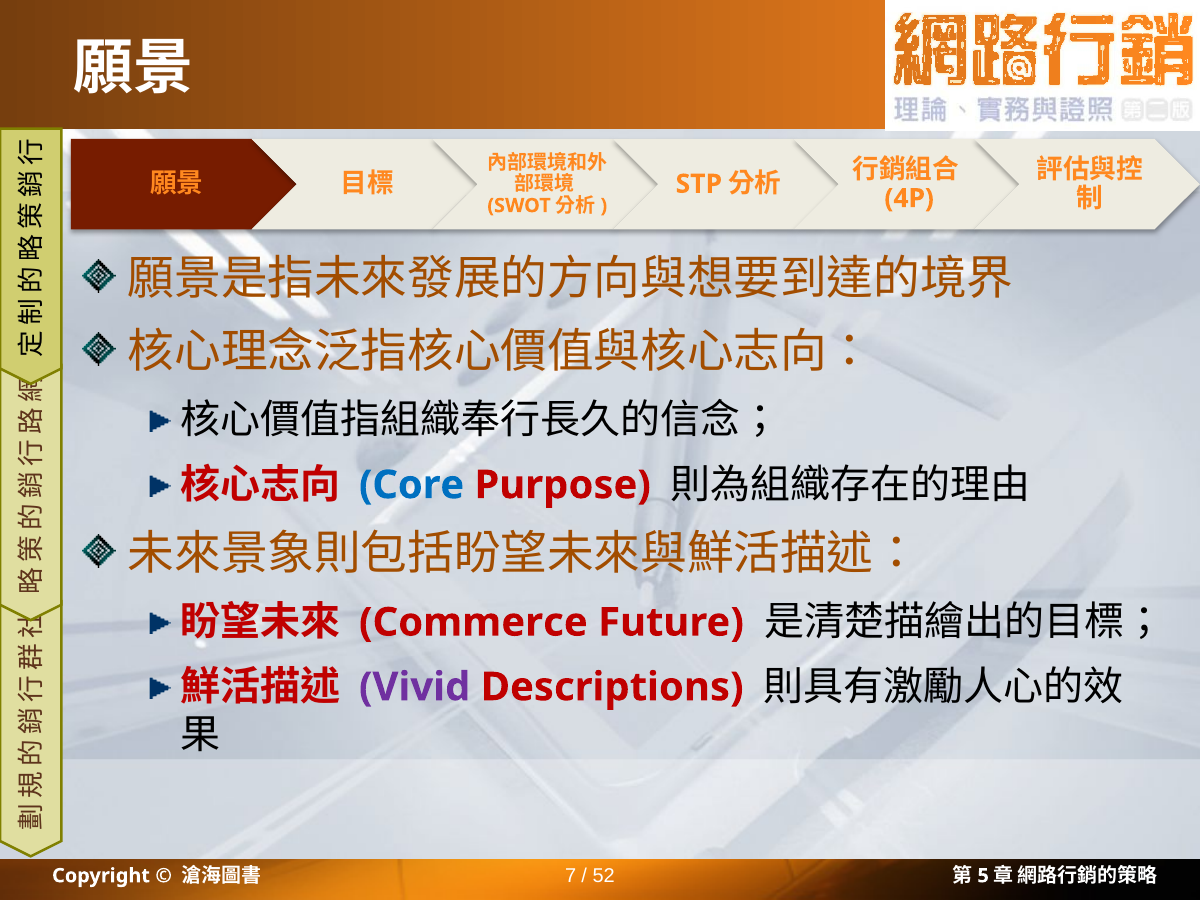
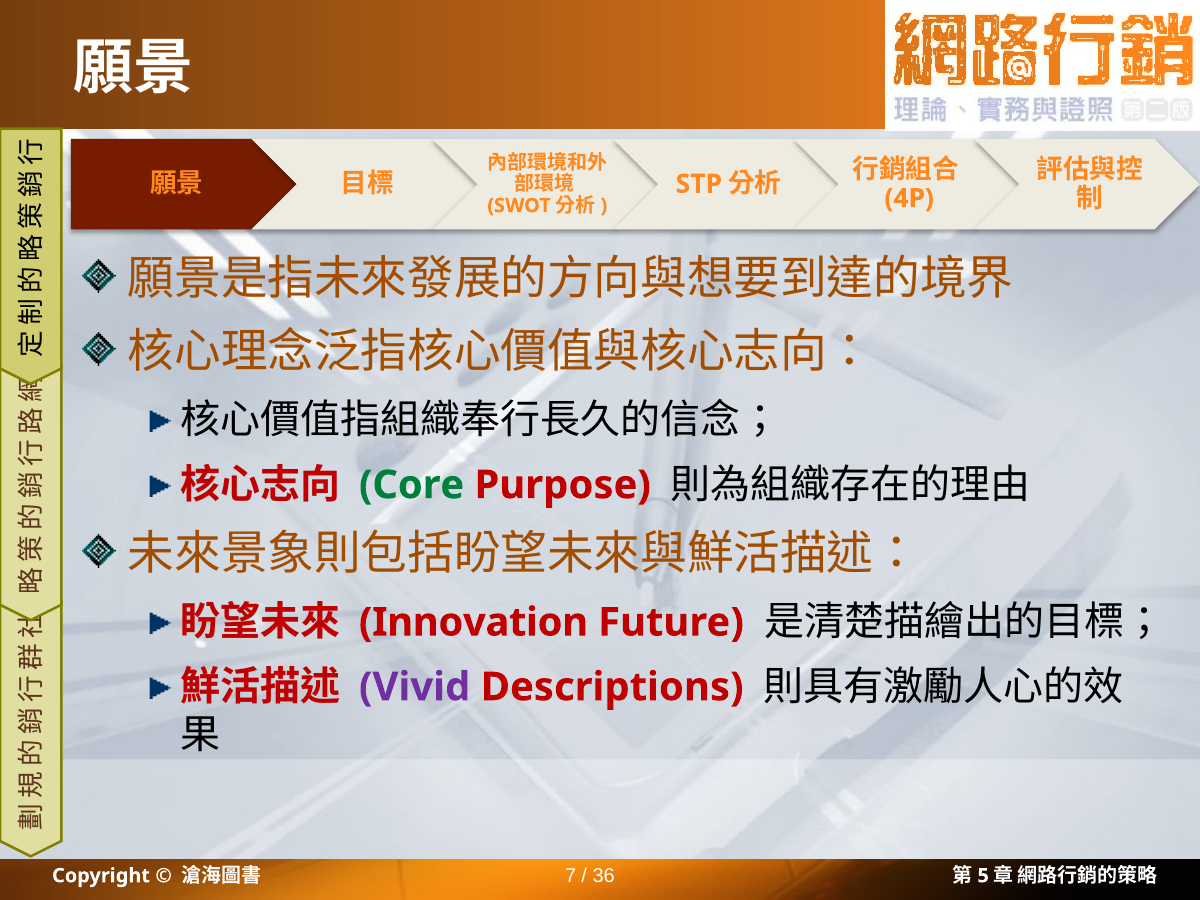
Core colour: blue -> green
Commerce: Commerce -> Innovation
52: 52 -> 36
